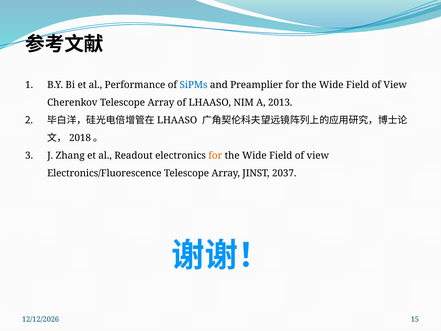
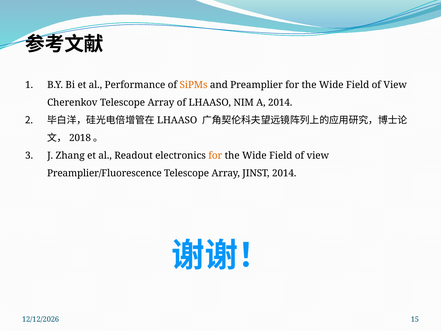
SiPMs colour: blue -> orange
A 2013: 2013 -> 2014
Electronics/Fluorescence: Electronics/Fluorescence -> Preamplier/Fluorescence
JINST 2037: 2037 -> 2014
